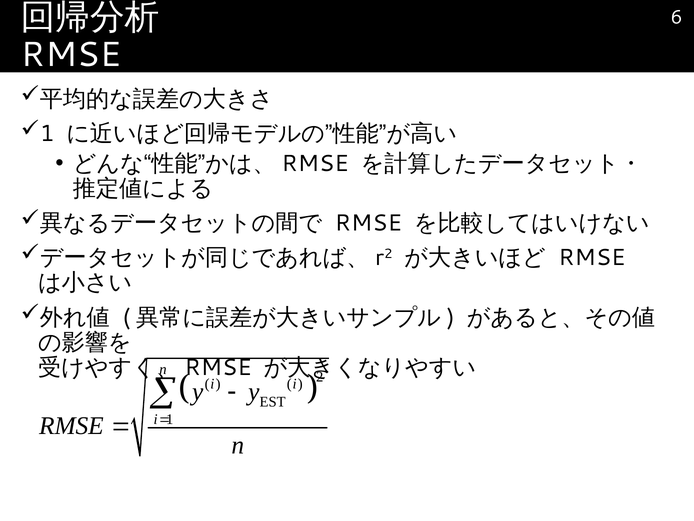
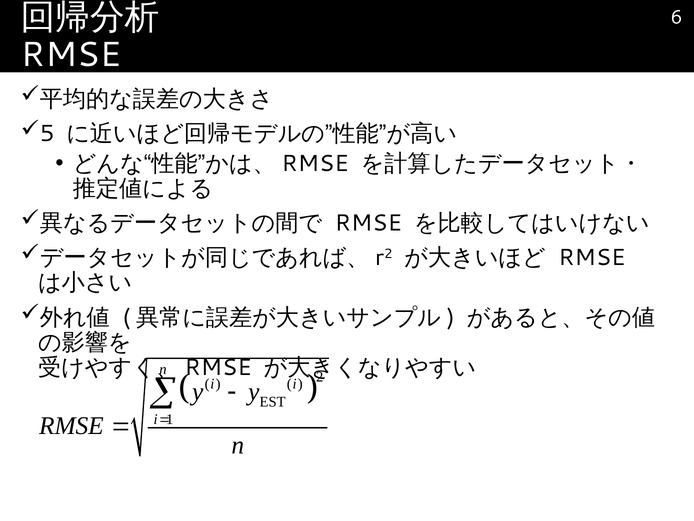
1 at (47, 134): 1 -> 5
